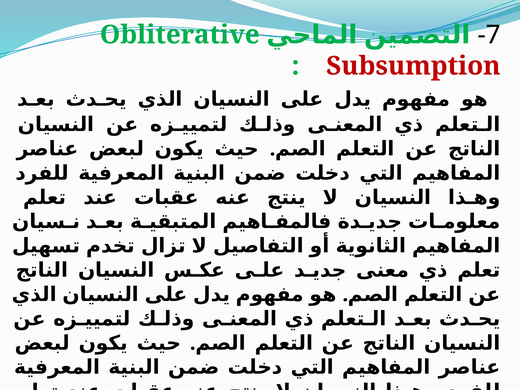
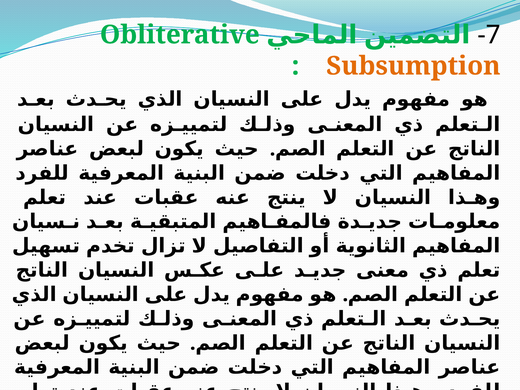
Subsumption colour: red -> orange
